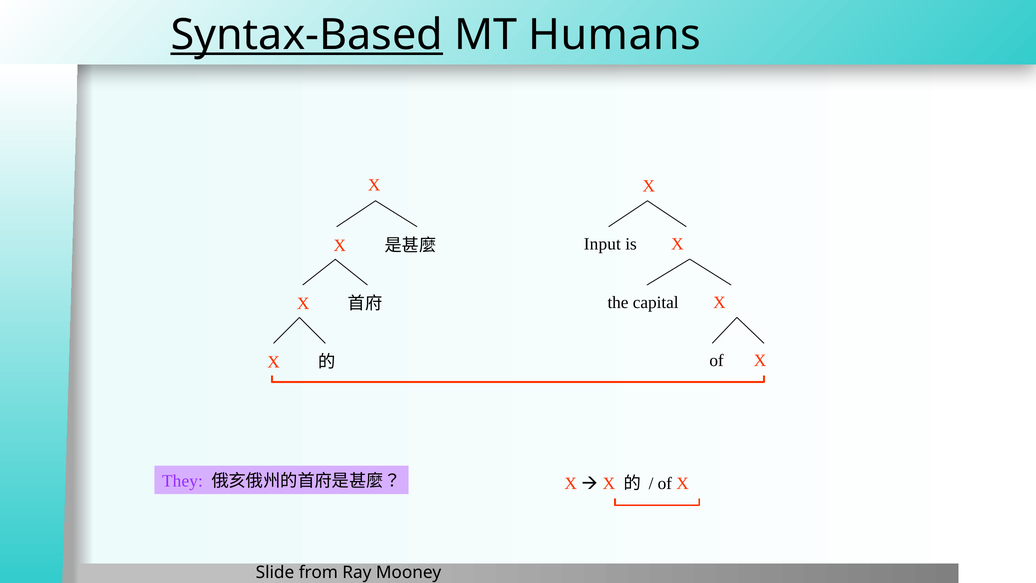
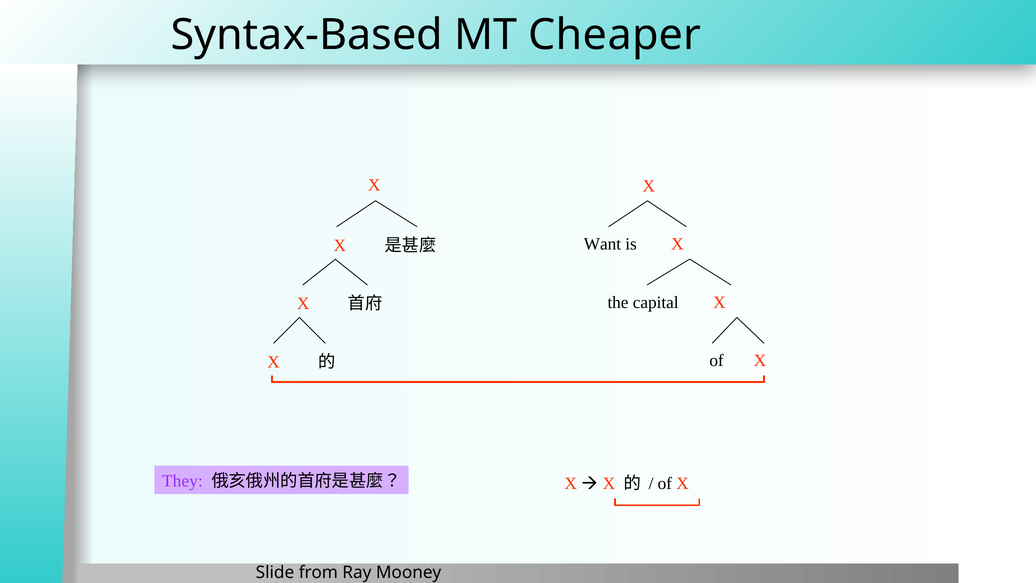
Syntax-Based underline: present -> none
Humans: Humans -> Cheaper
Input: Input -> Want
